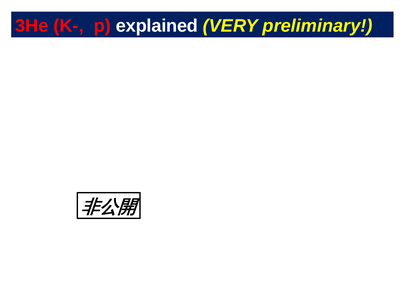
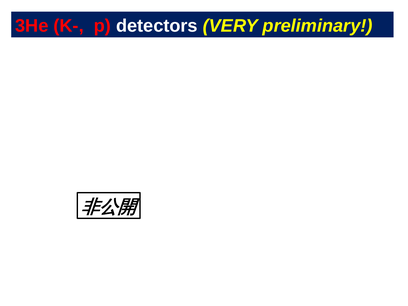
explained: explained -> detectors
